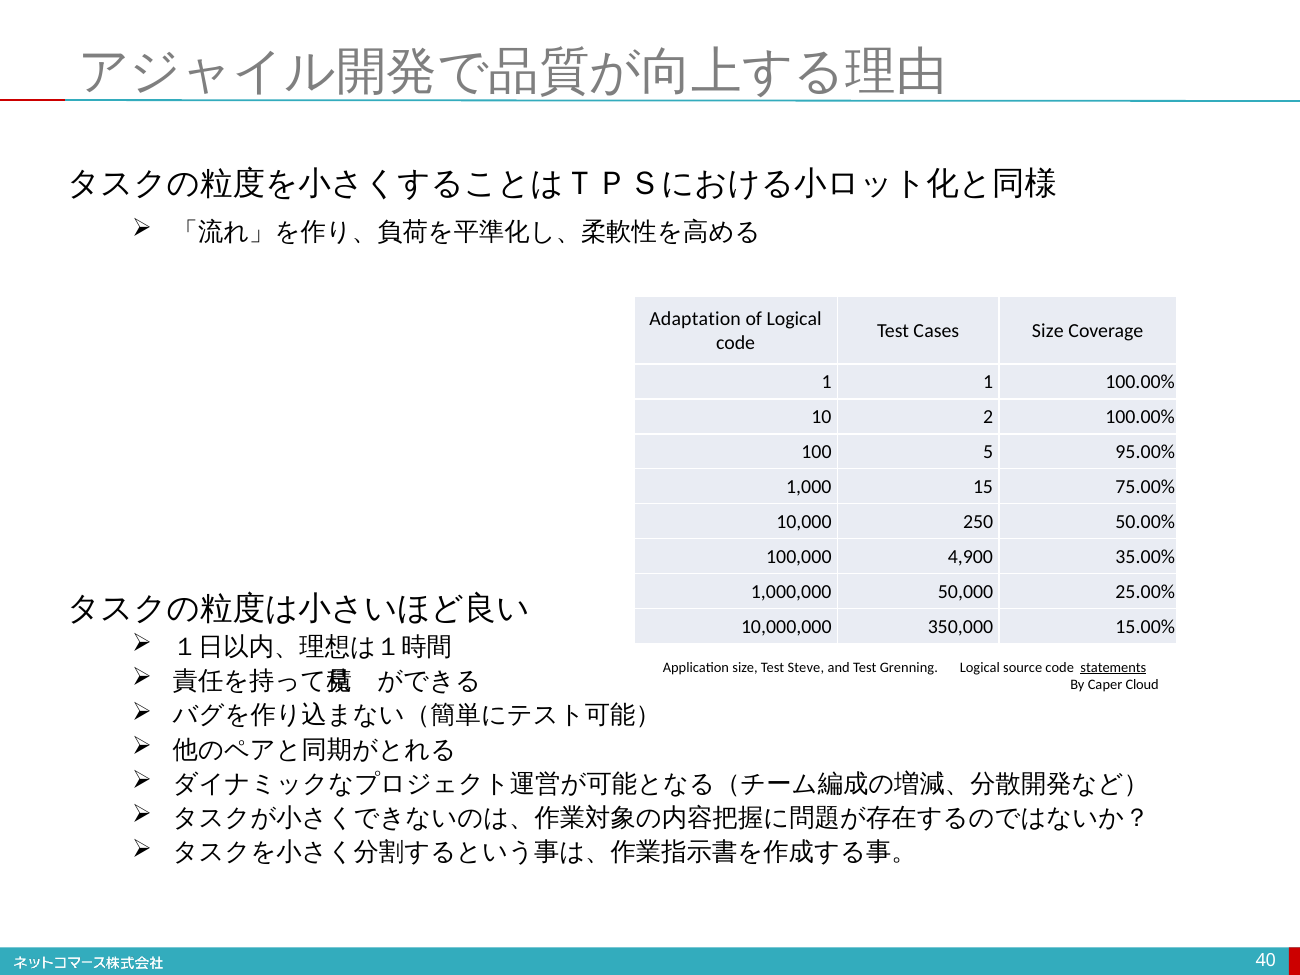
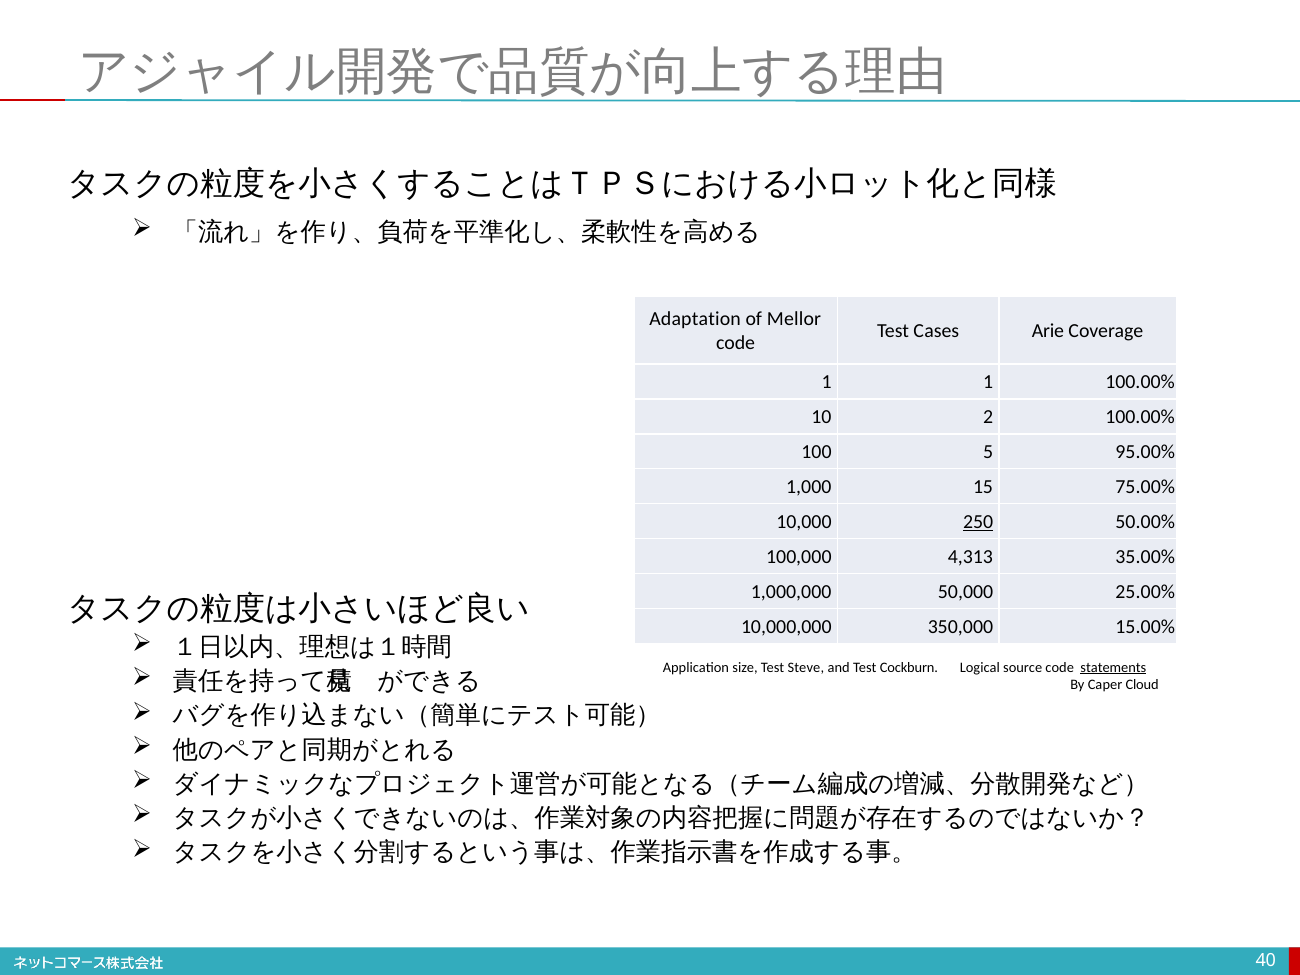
of Logical: Logical -> Mellor
Cases Size: Size -> Arie
250 underline: none -> present
4,900: 4,900 -> 4,313
Grenning: Grenning -> Cockburn
